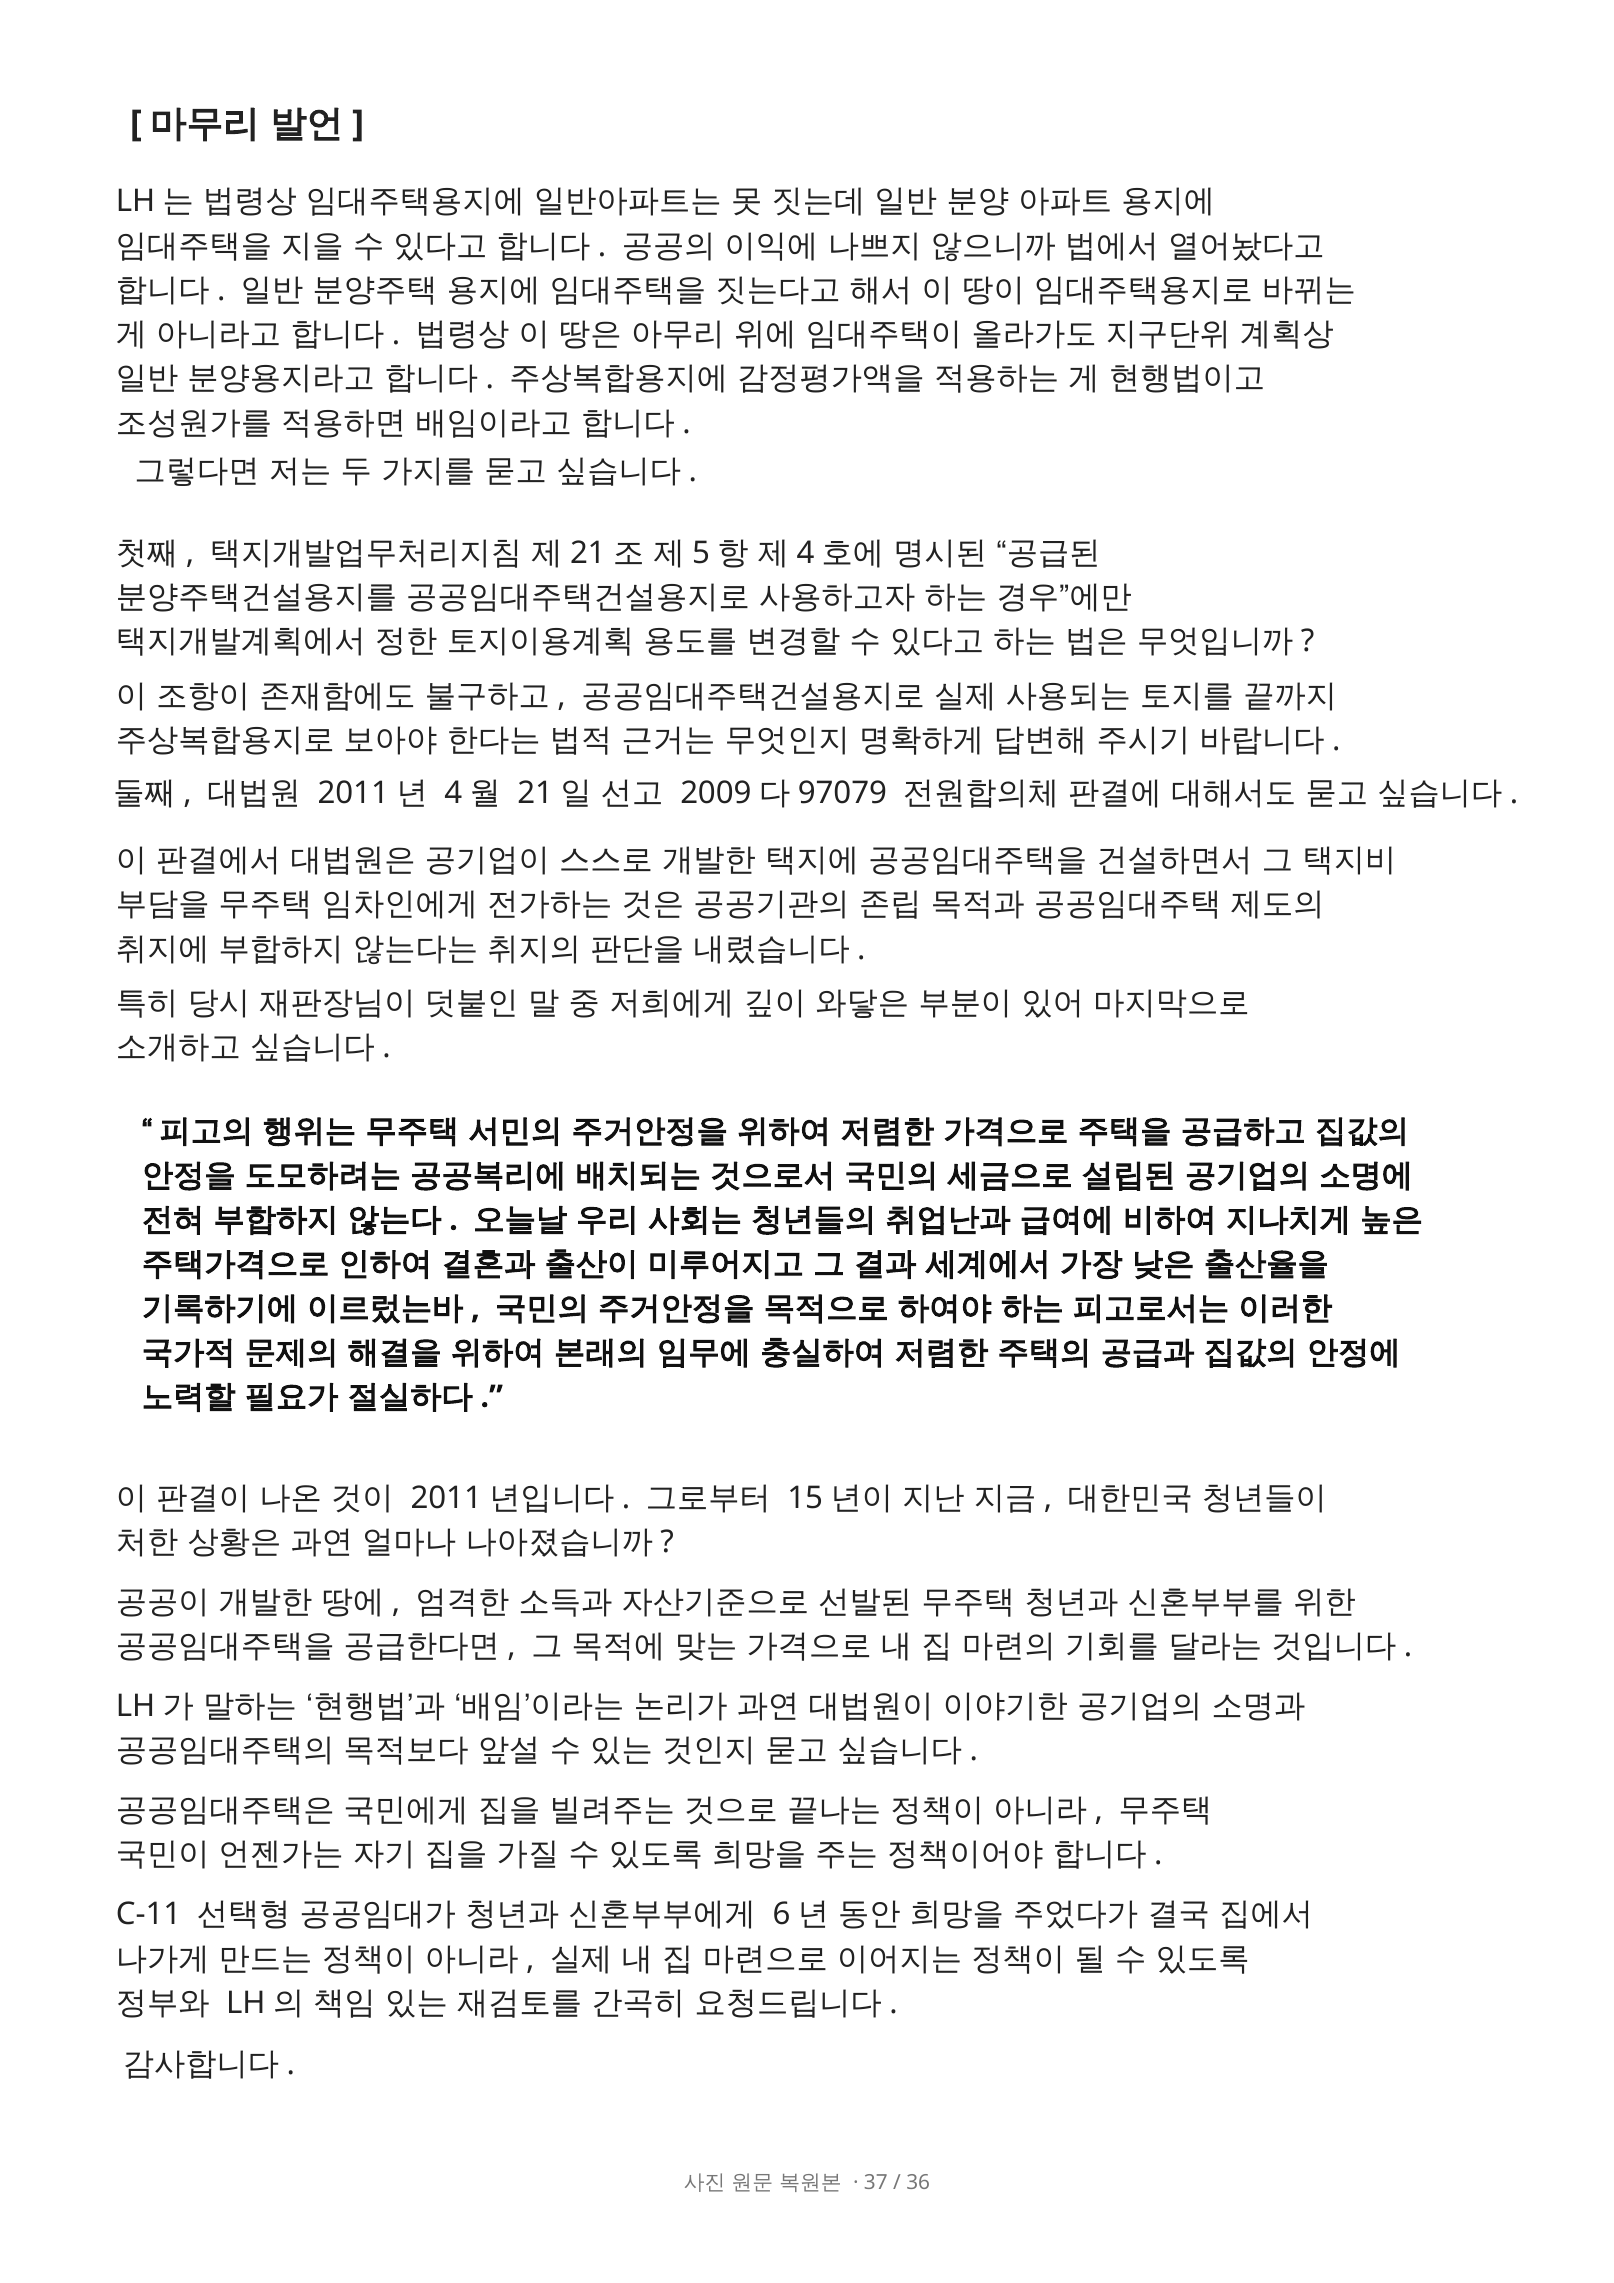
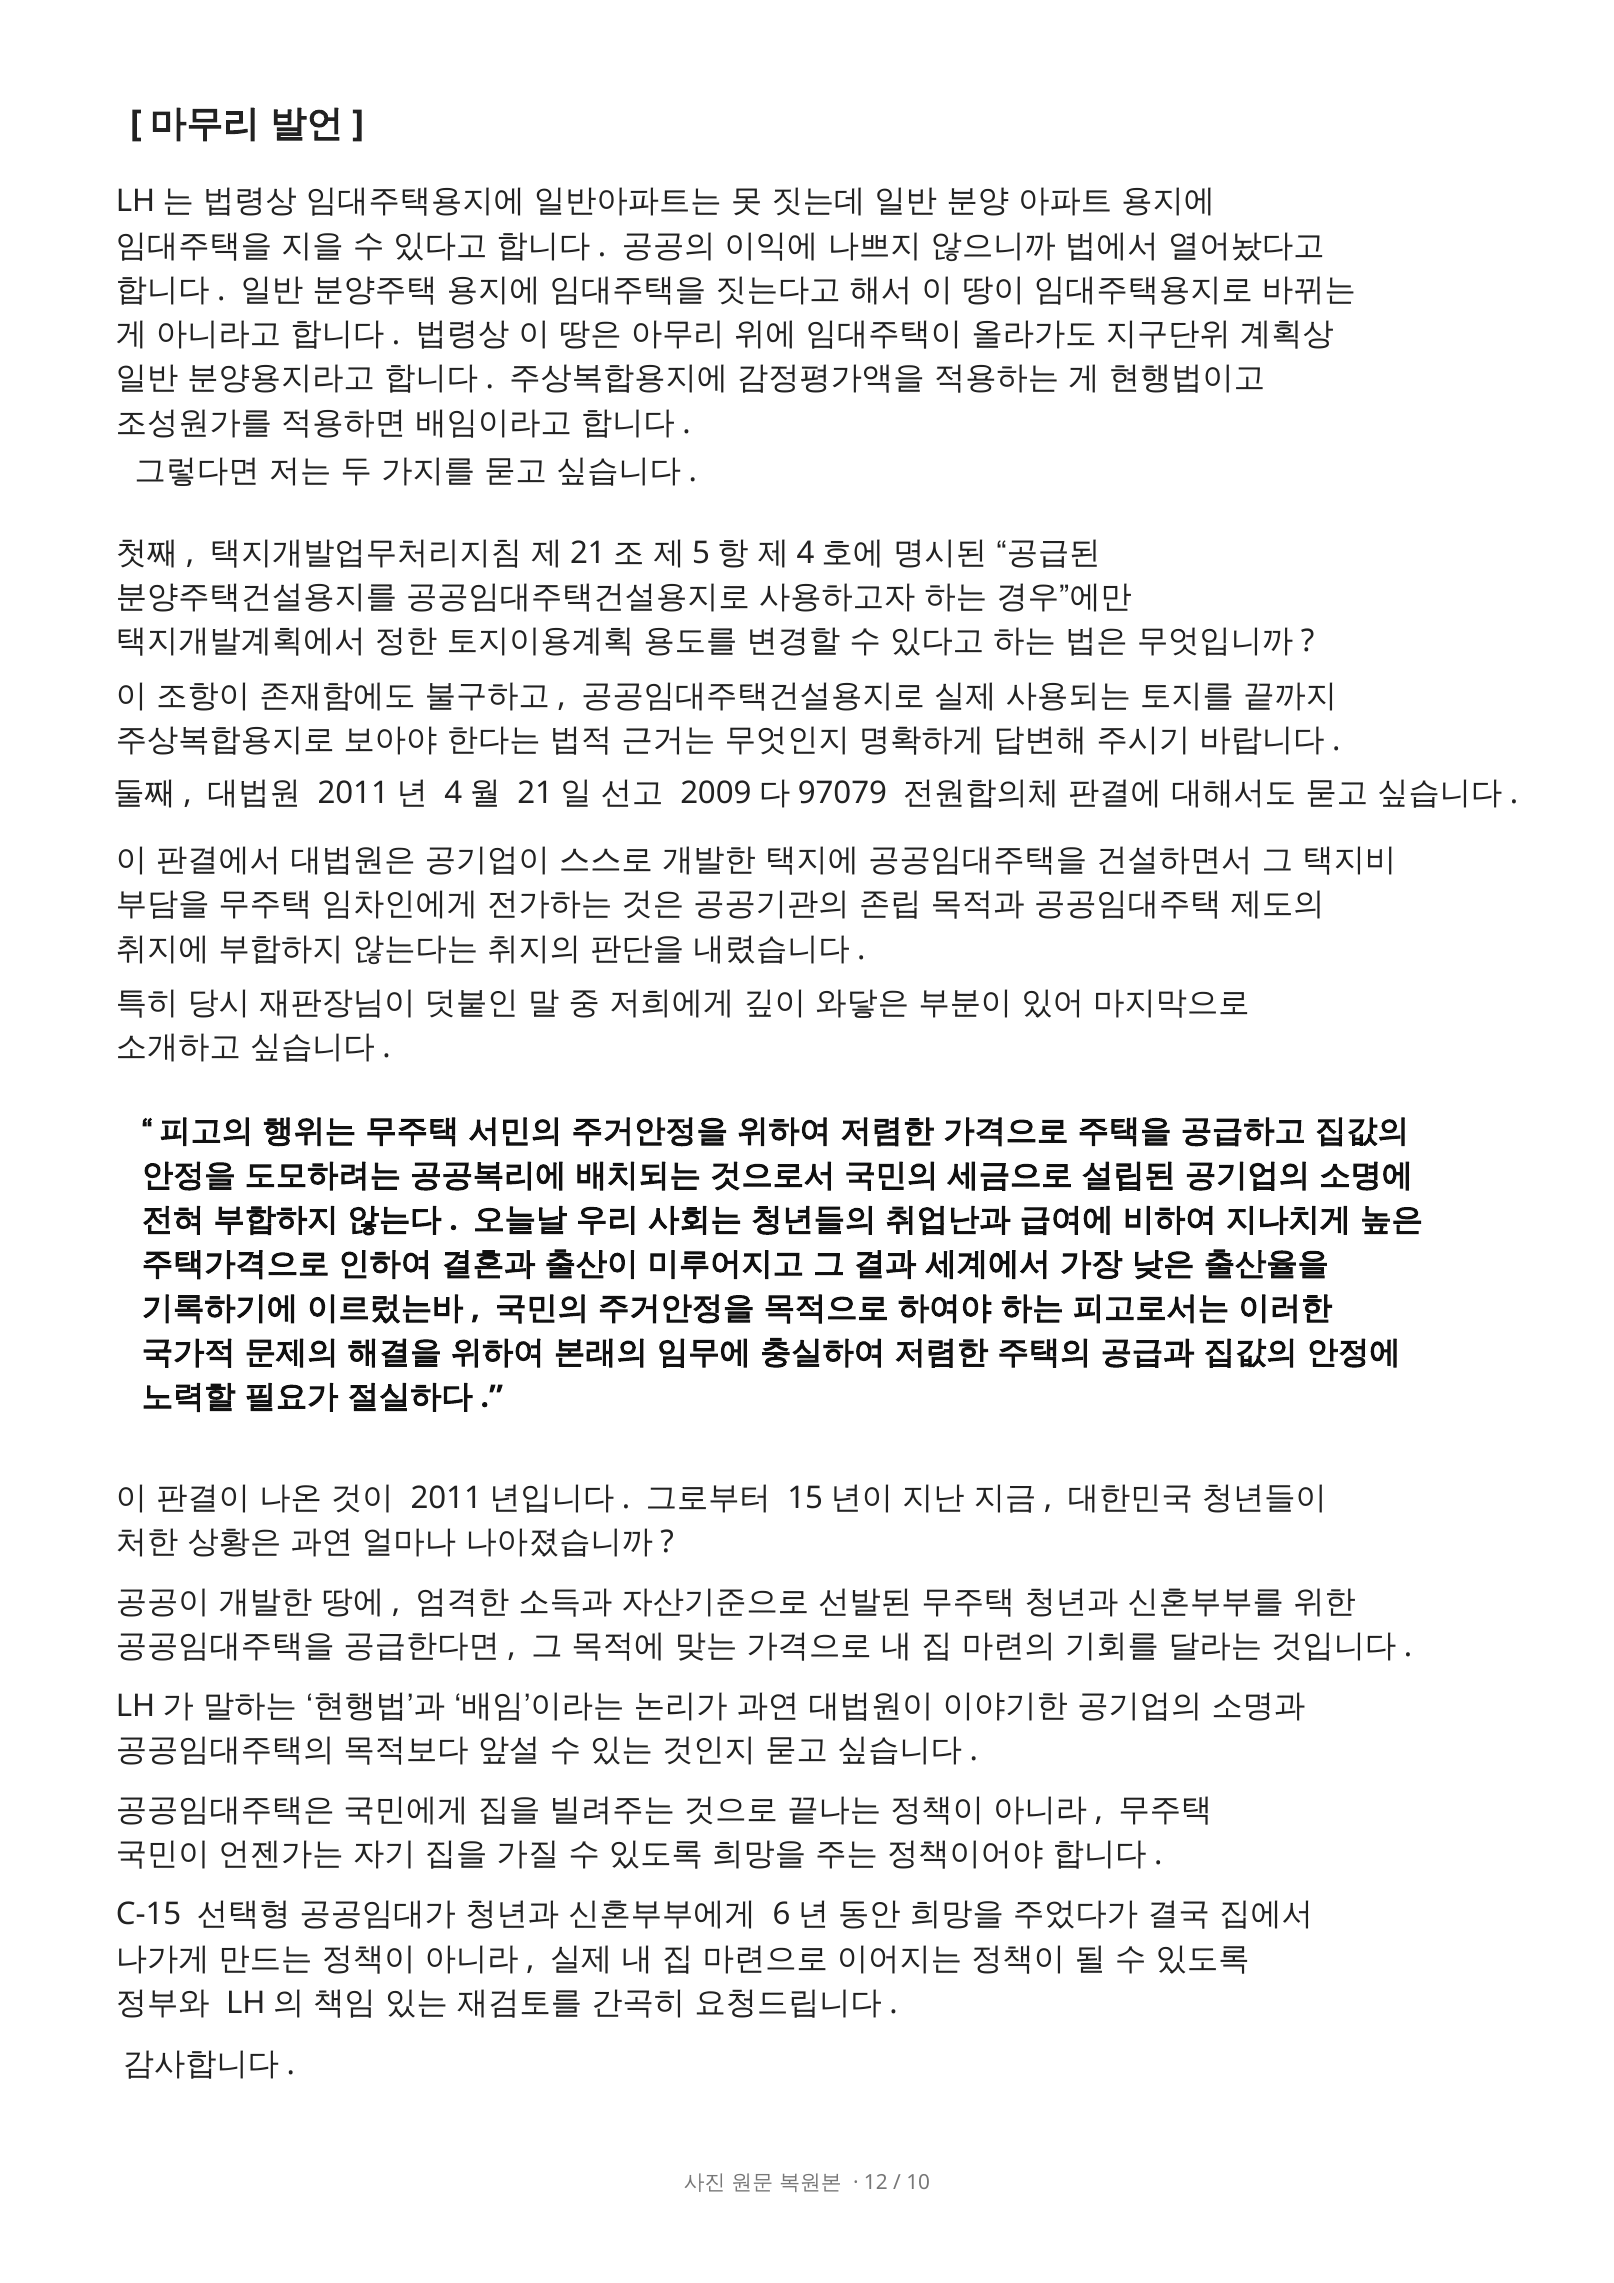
C-11: C-11 -> C-15
37: 37 -> 12
36: 36 -> 10
